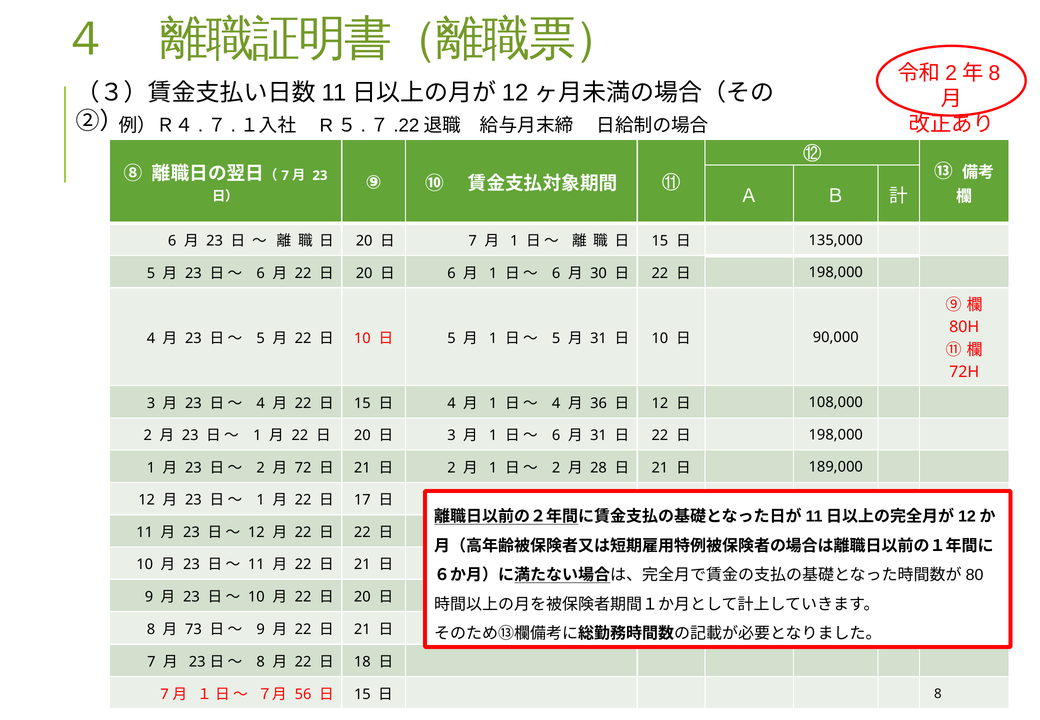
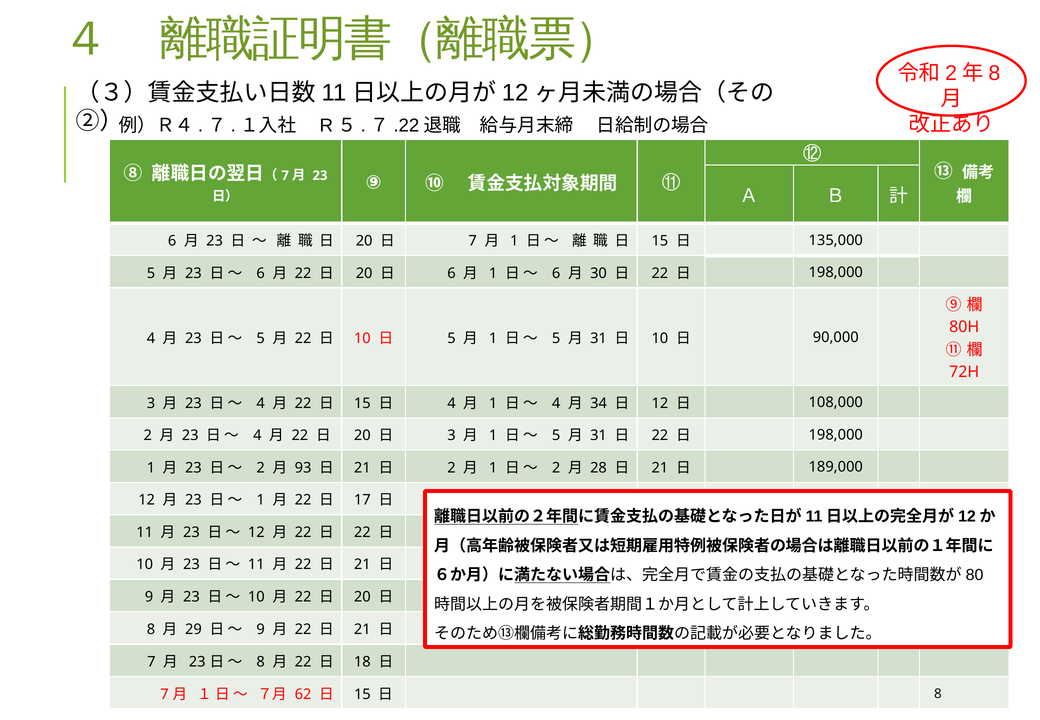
36: 36 -> 34
1 at (257, 436): 1 -> 4
6 at (556, 436): 6 -> 5
72: 72 -> 93
73: 73 -> 29
56: 56 -> 62
